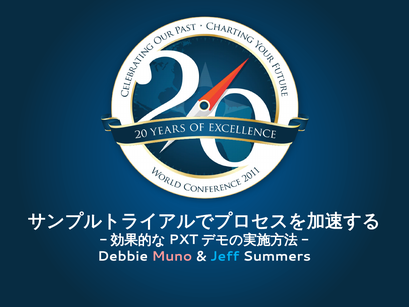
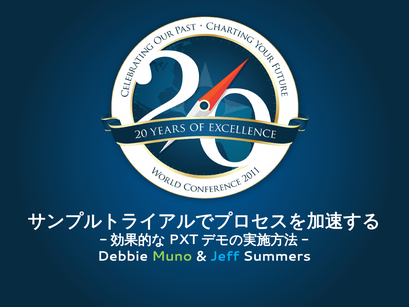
Muno colour: pink -> light green
